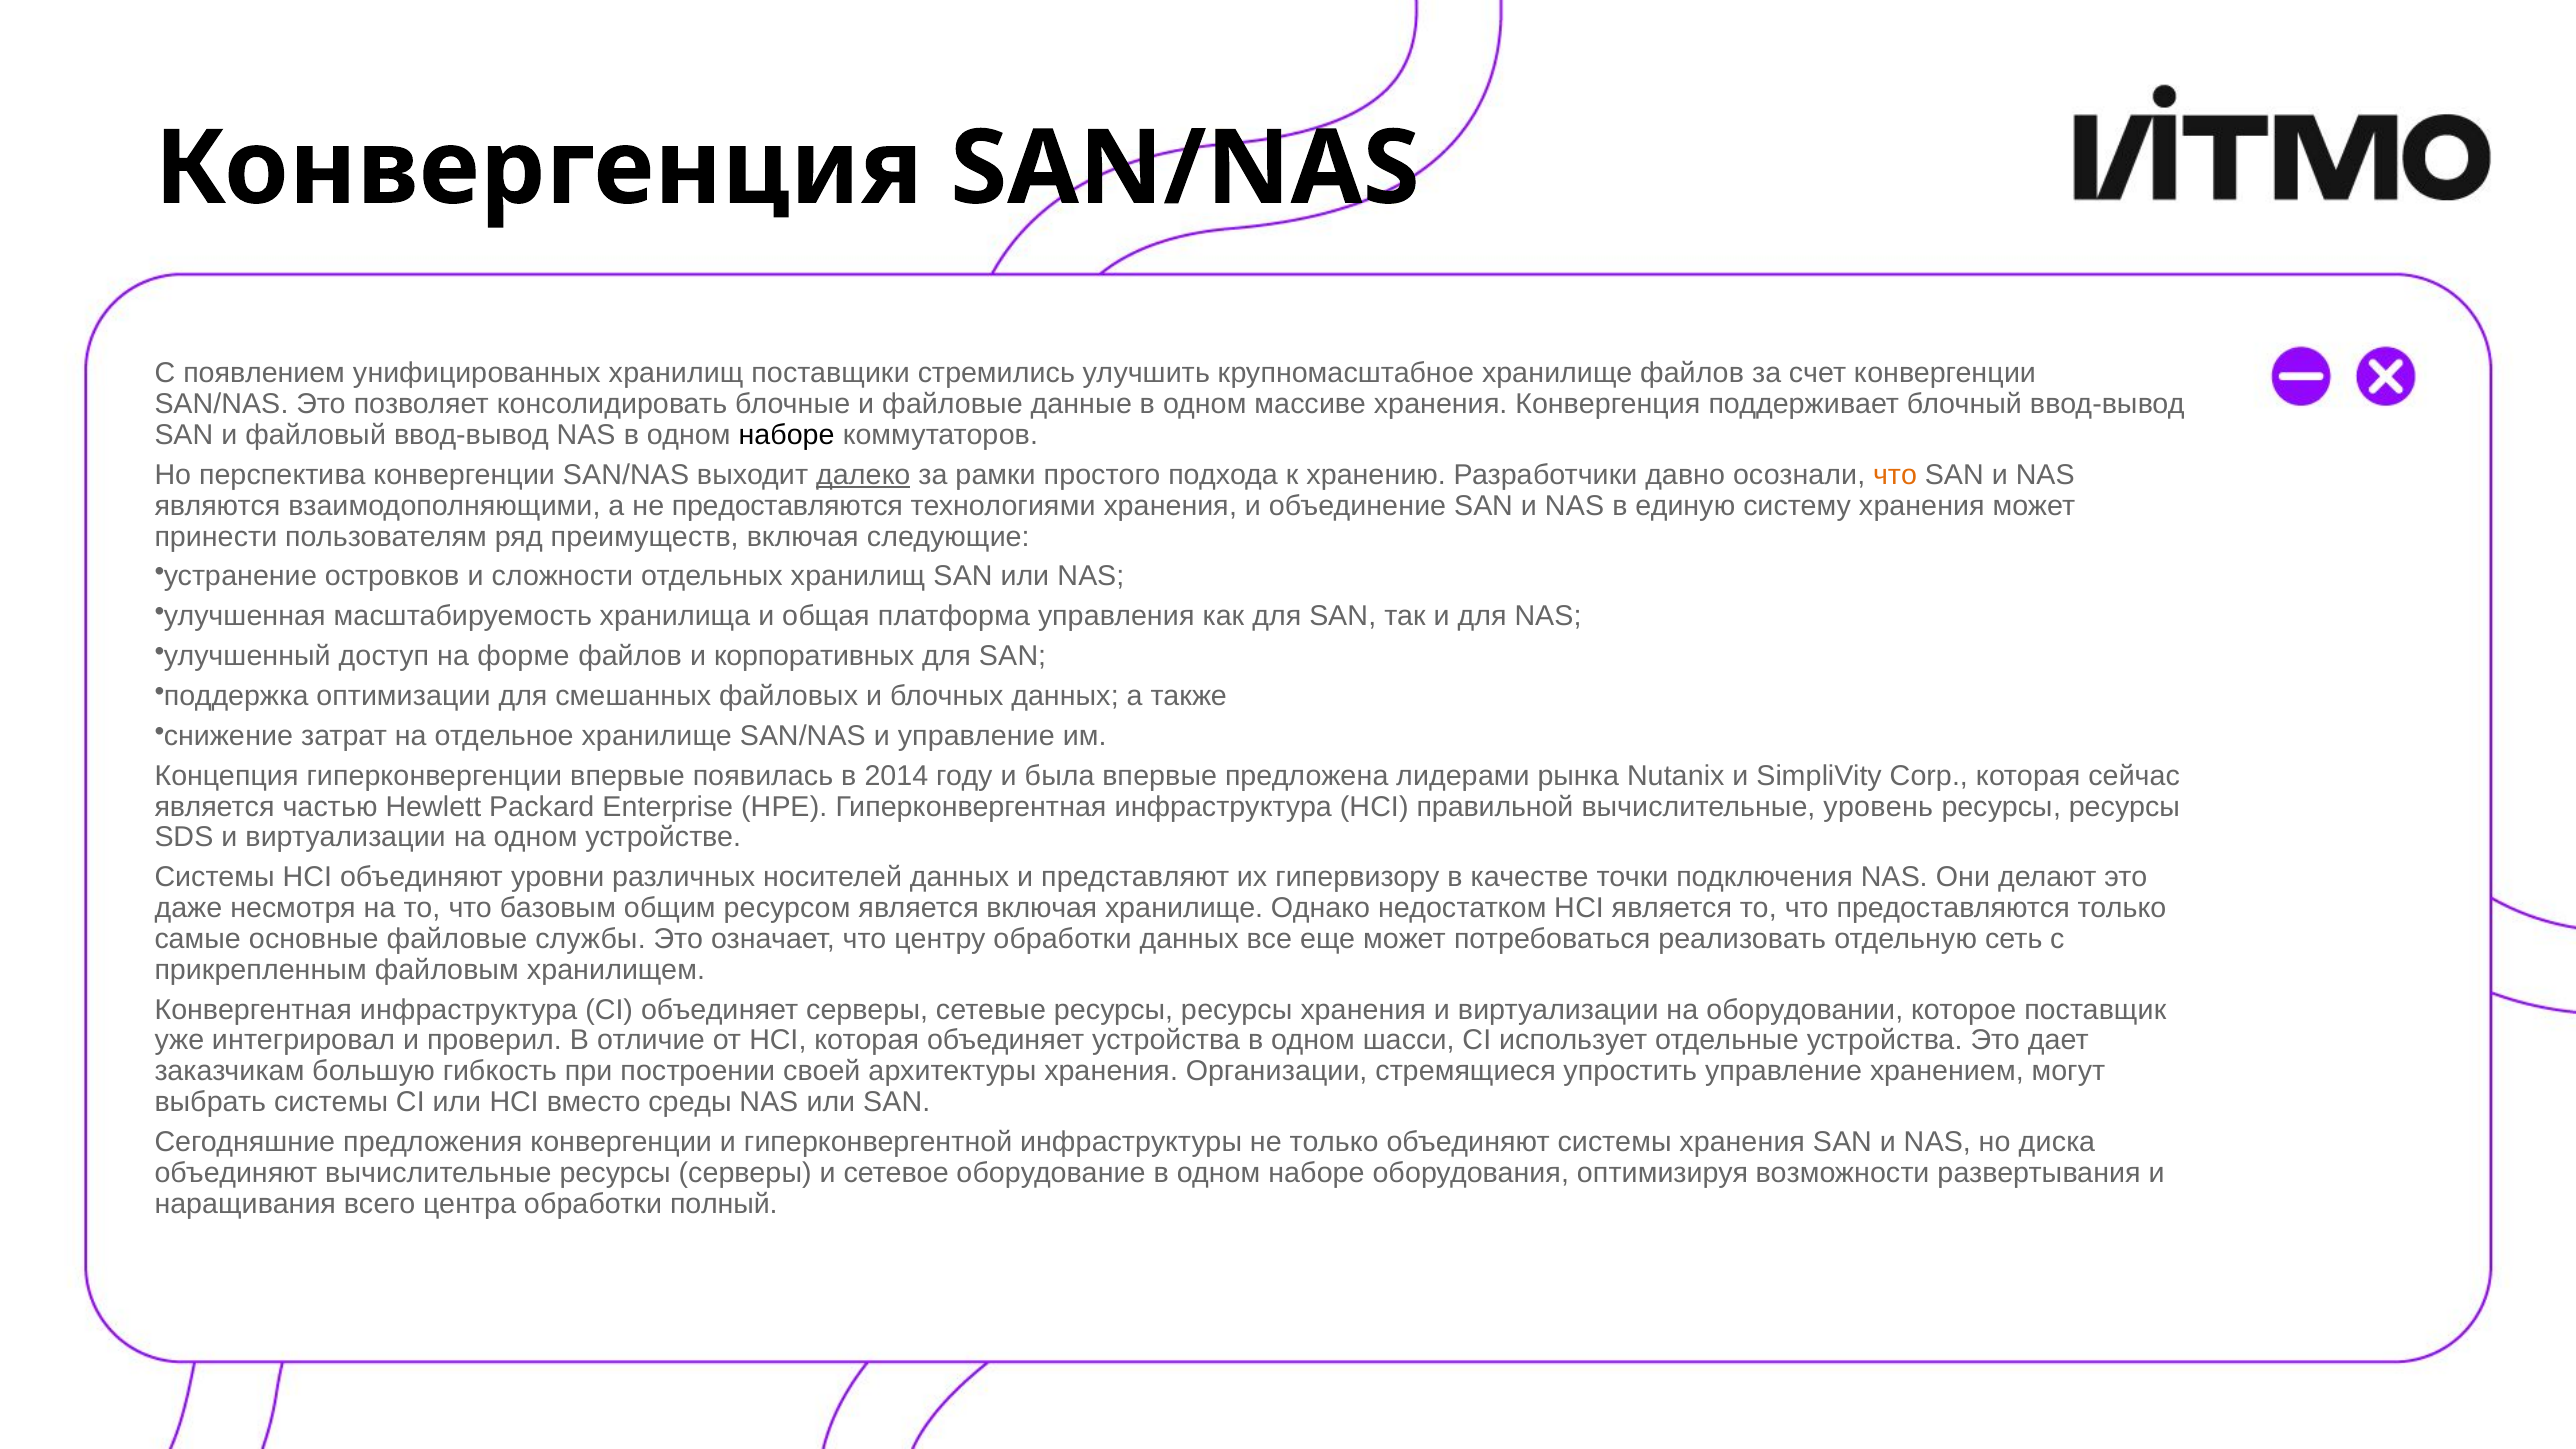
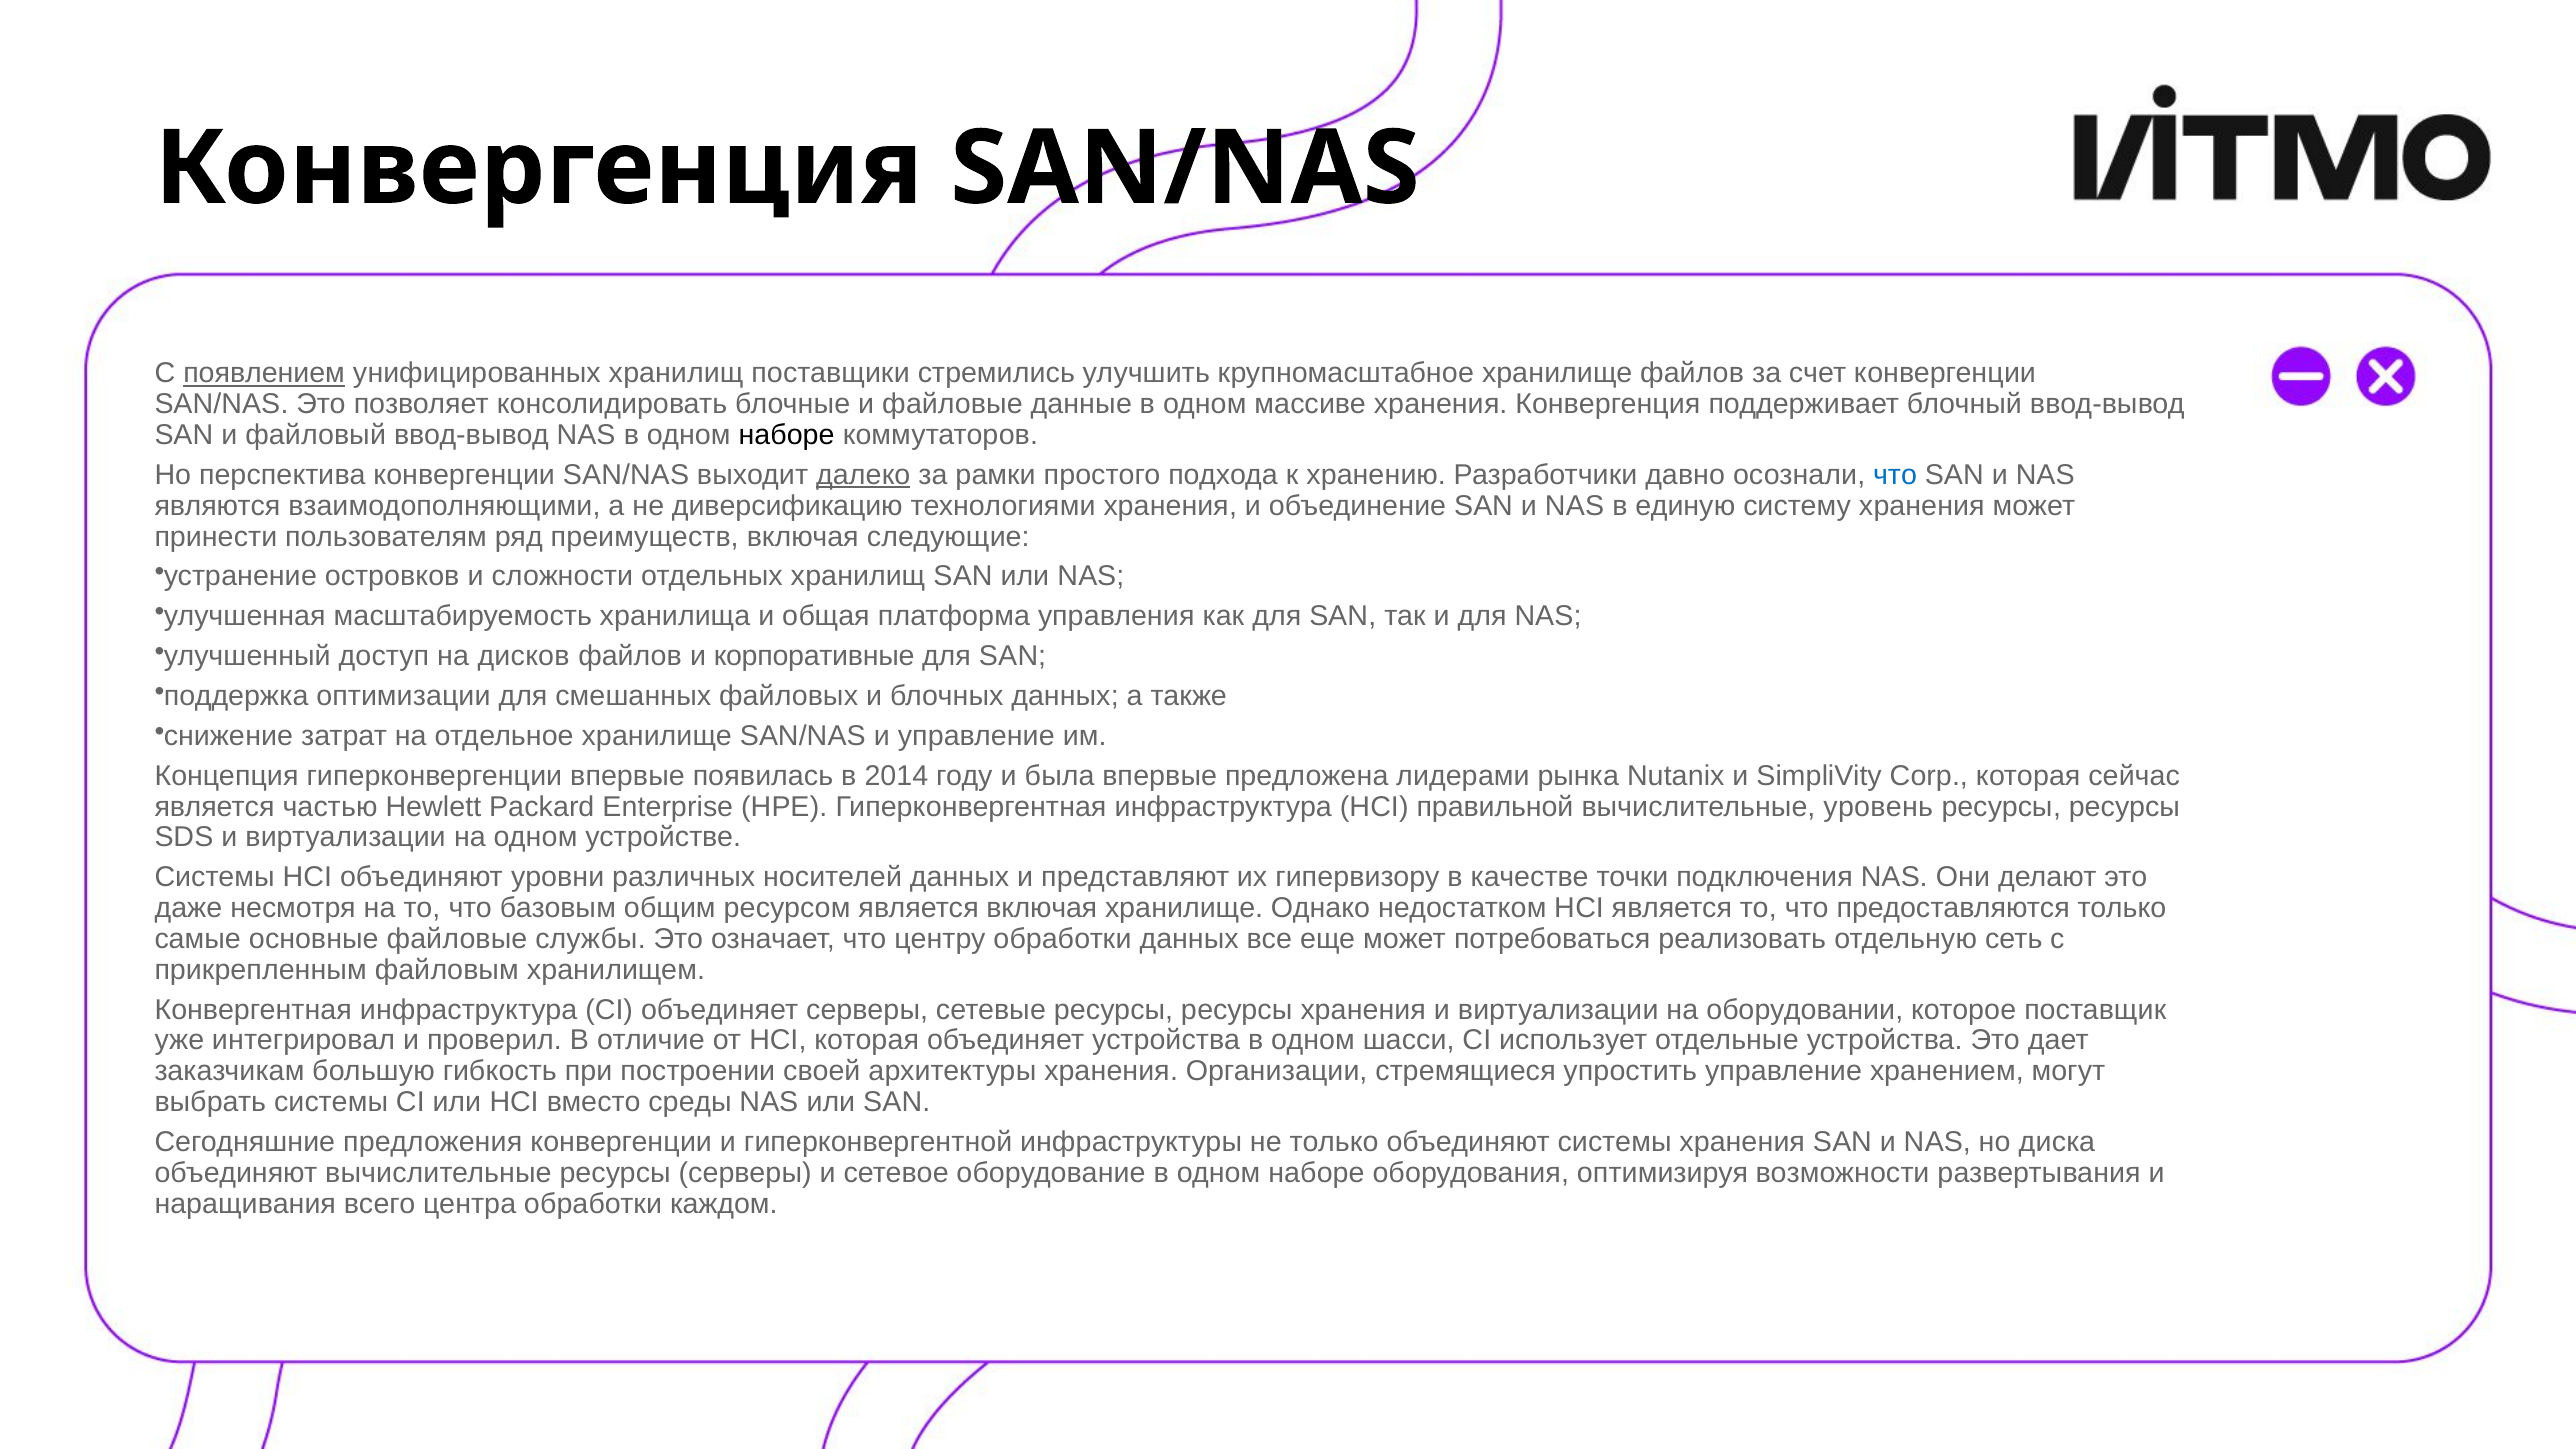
появлением underline: none -> present
что at (1895, 475) colour: orange -> blue
не предоставляются: предоставляются -> диверсификацию
форме: форме -> дисков
корпоративных: корпоративных -> корпоративные
полный: полный -> каждом
